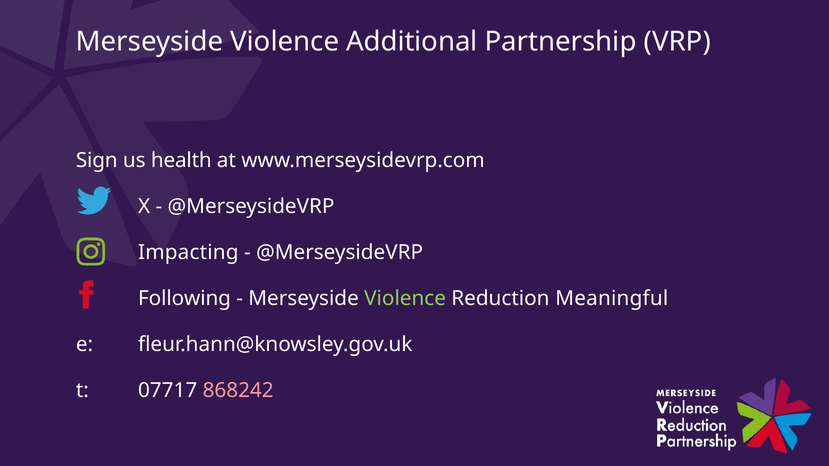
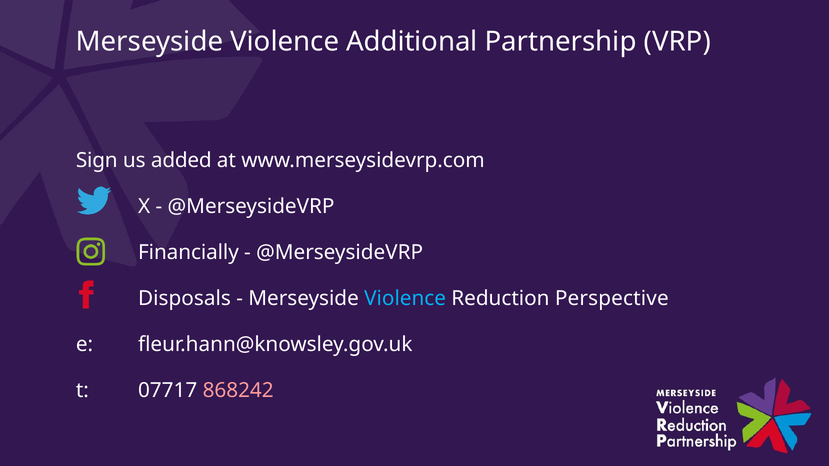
health: health -> added
Impacting: Impacting -> Financially
Following: Following -> Disposals
Violence at (405, 299) colour: light green -> light blue
Meaningful: Meaningful -> Perspective
